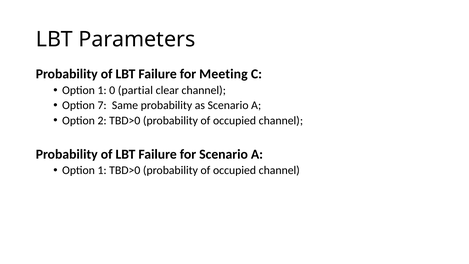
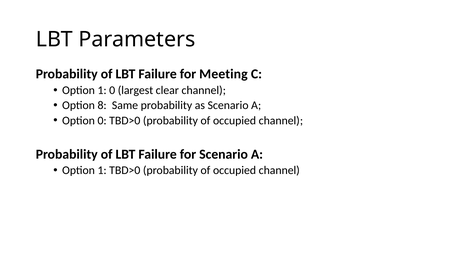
partial: partial -> largest
7: 7 -> 8
Option 2: 2 -> 0
